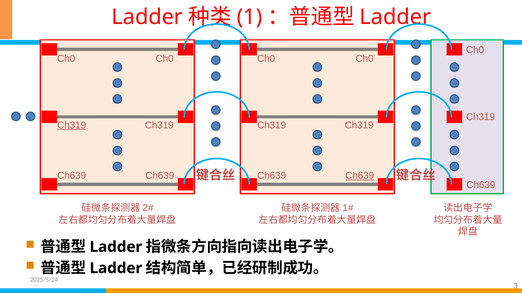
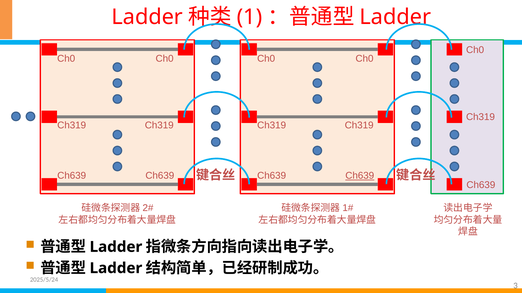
Ch319 at (72, 125) underline: present -> none
